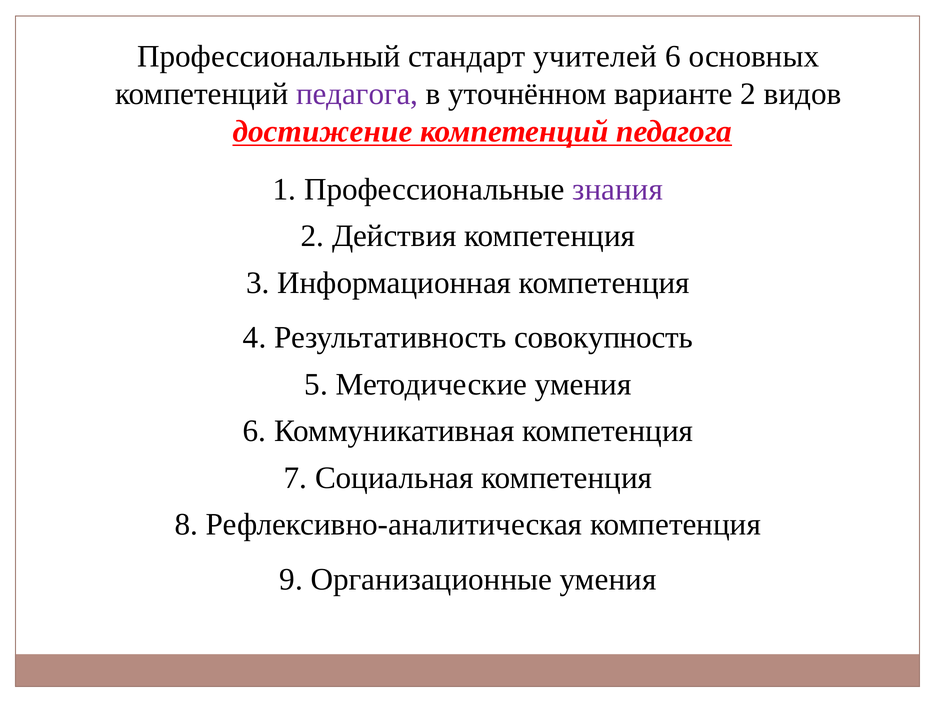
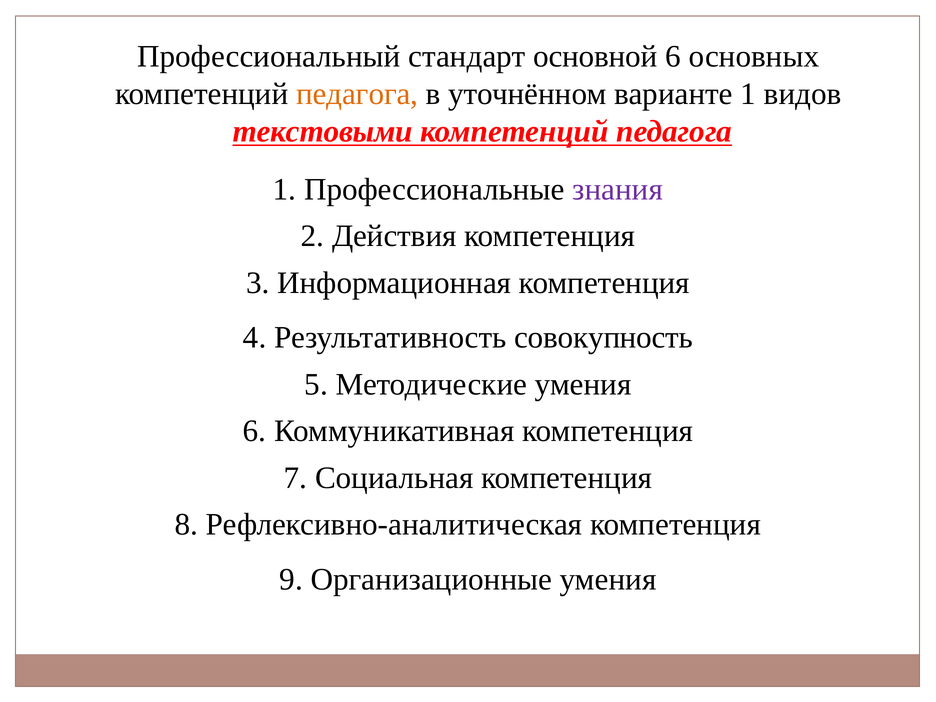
учителей: учителей -> основной
педагога at (357, 94) colour: purple -> orange
варианте 2: 2 -> 1
достижение: достижение -> текстовыми
